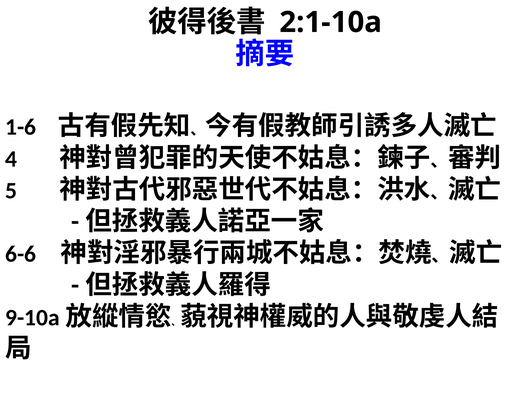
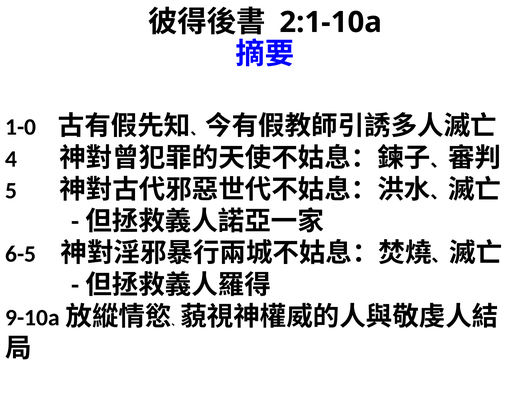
1-6: 1-6 -> 1-0
6-6: 6-6 -> 6-5
